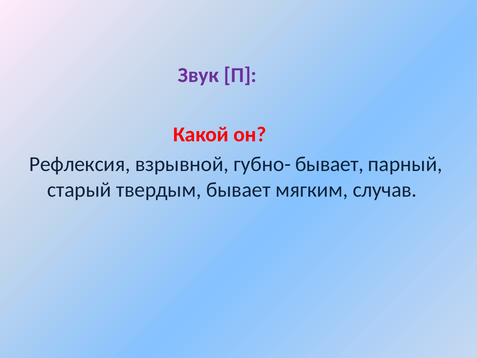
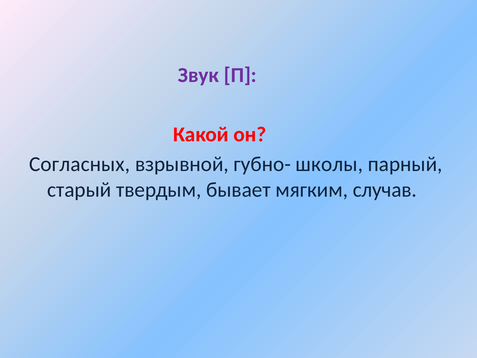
Рефлексия: Рефлексия -> Согласных
губно- бывает: бывает -> школы
